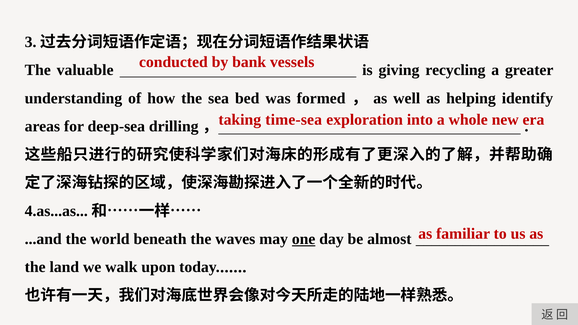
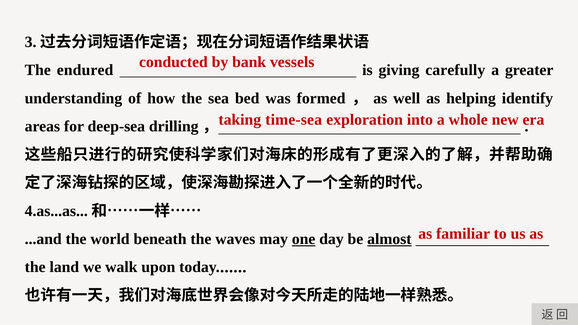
valuable: valuable -> endured
recycling: recycling -> carefully
almost underline: none -> present
